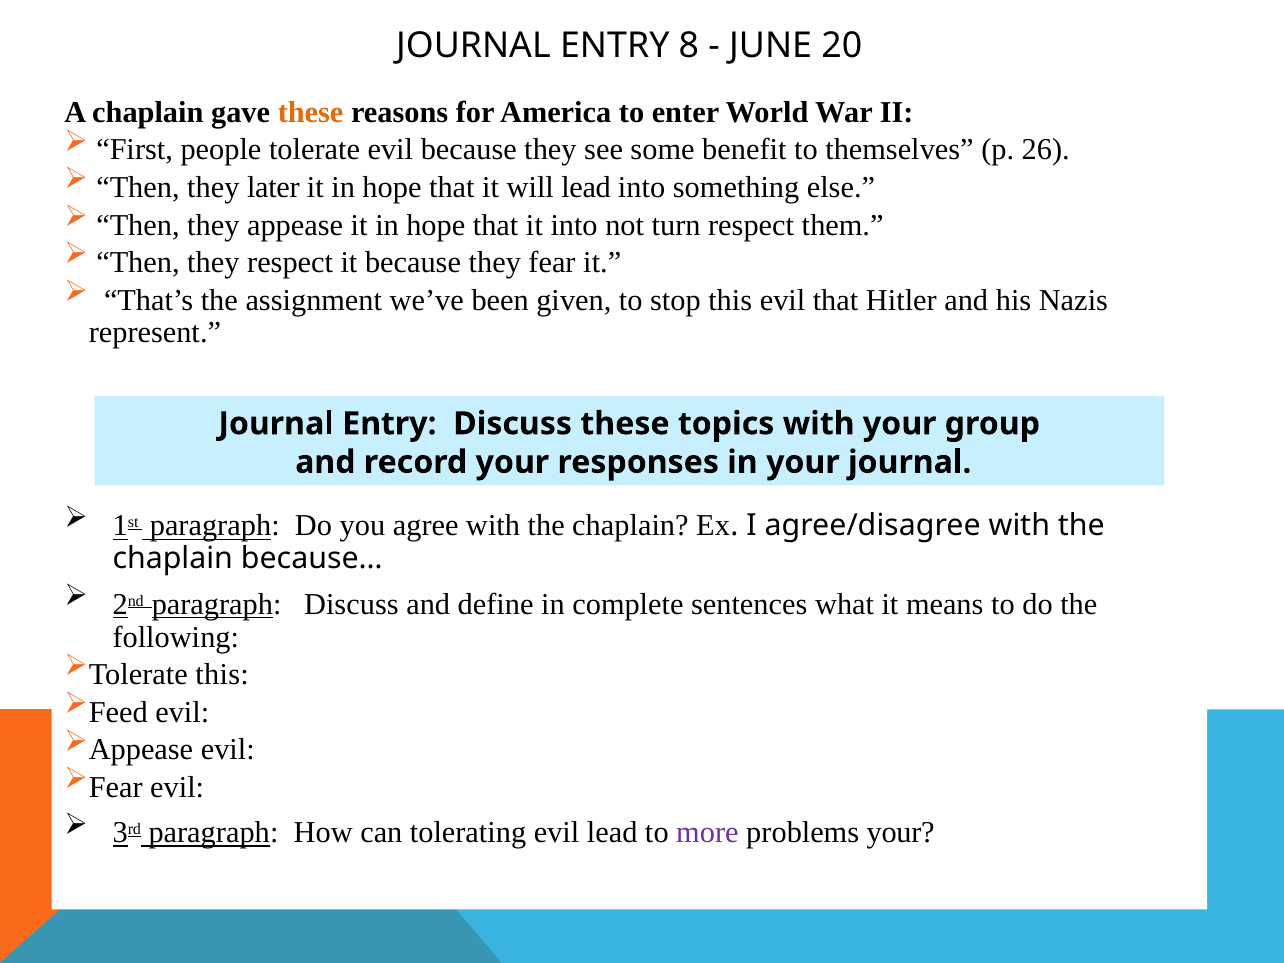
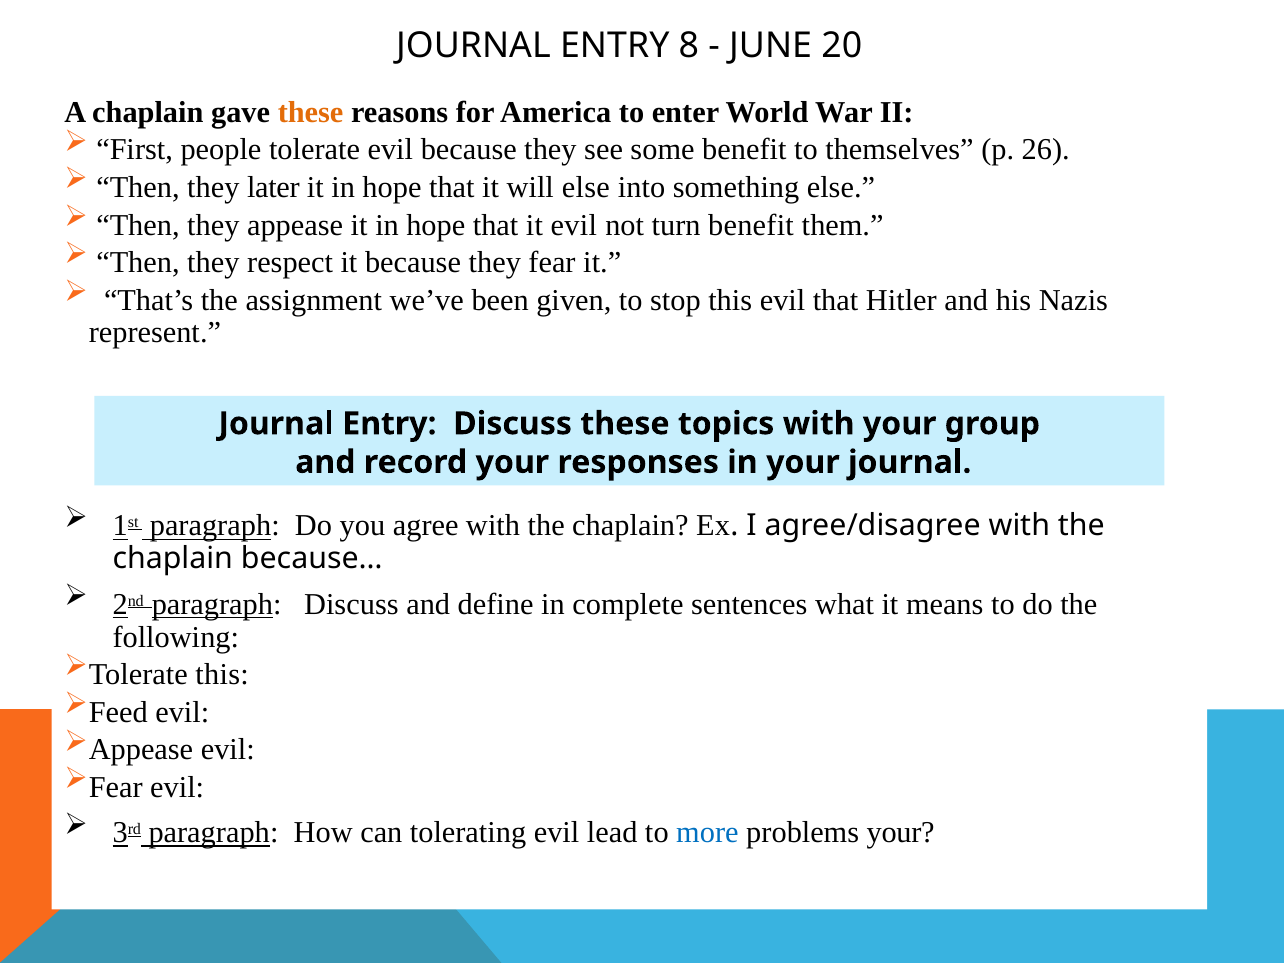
will lead: lead -> else
it into: into -> evil
turn respect: respect -> benefit
more colour: purple -> blue
